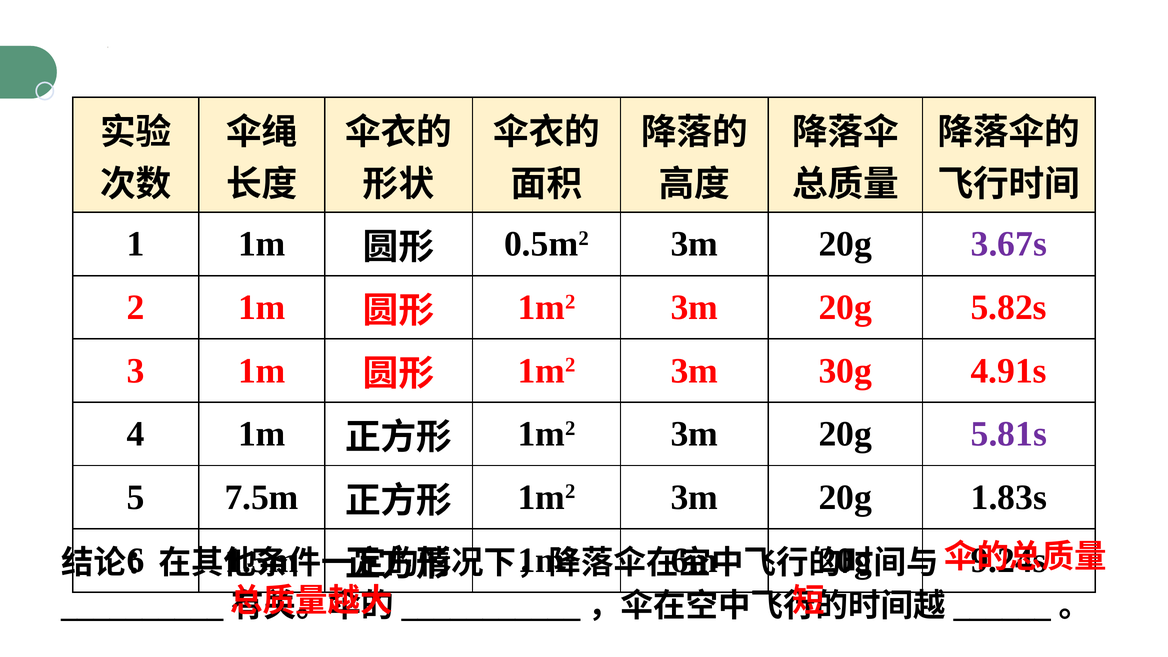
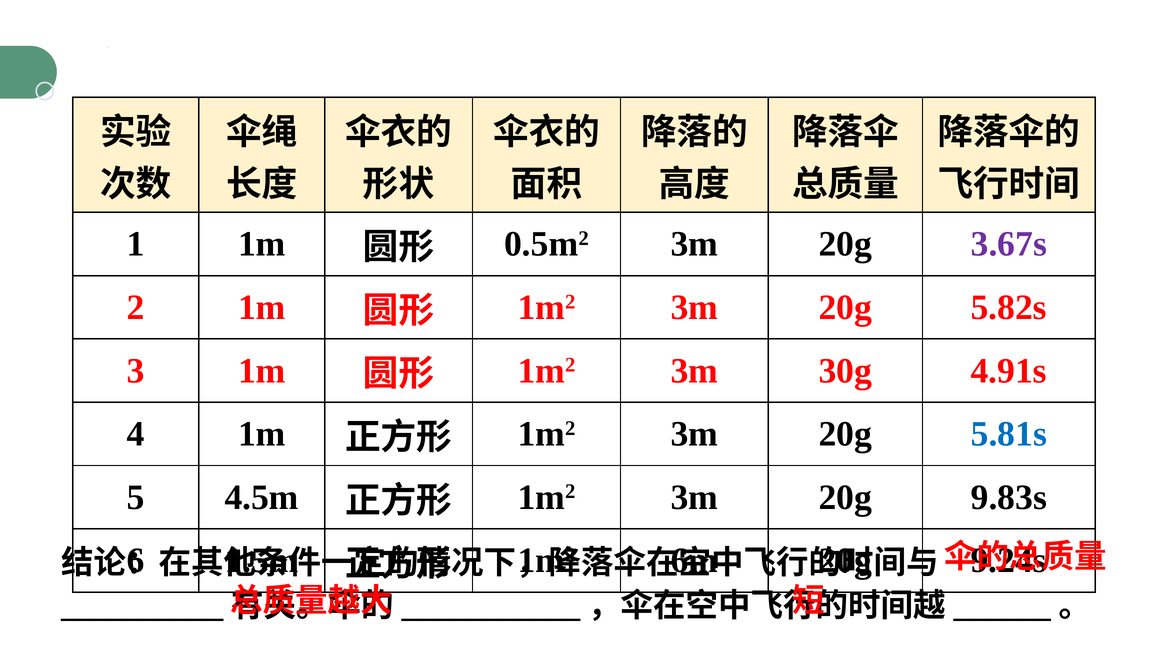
5.81s colour: purple -> blue
7.5m: 7.5m -> 4.5m
1.83s: 1.83s -> 9.83s
